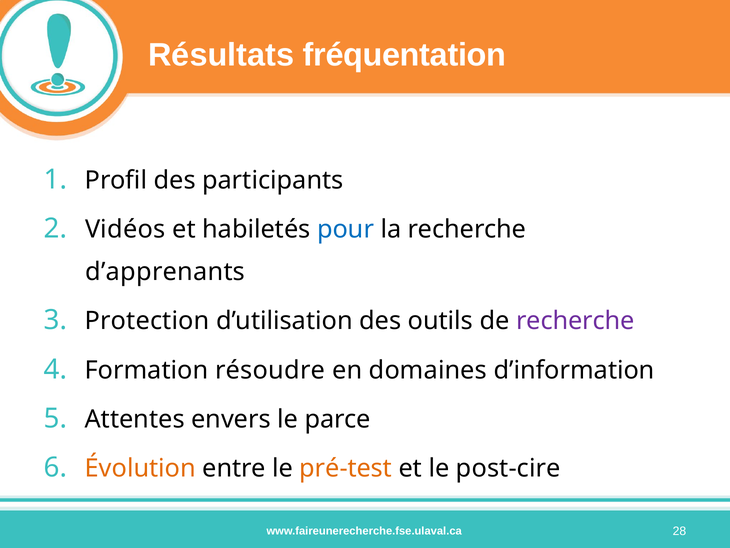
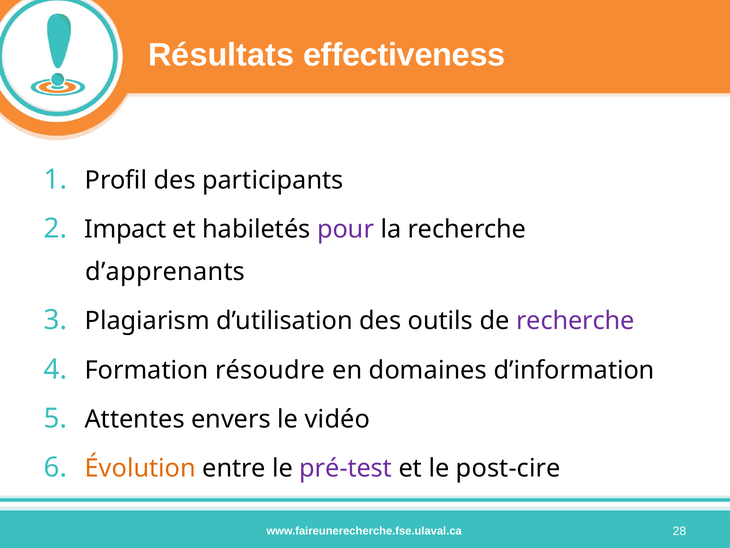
fréquentation: fréquentation -> effectiveness
Vidéos: Vidéos -> Impact
pour colour: blue -> purple
Protection: Protection -> Plagiarism
parce: parce -> vidéo
pré-test colour: orange -> purple
